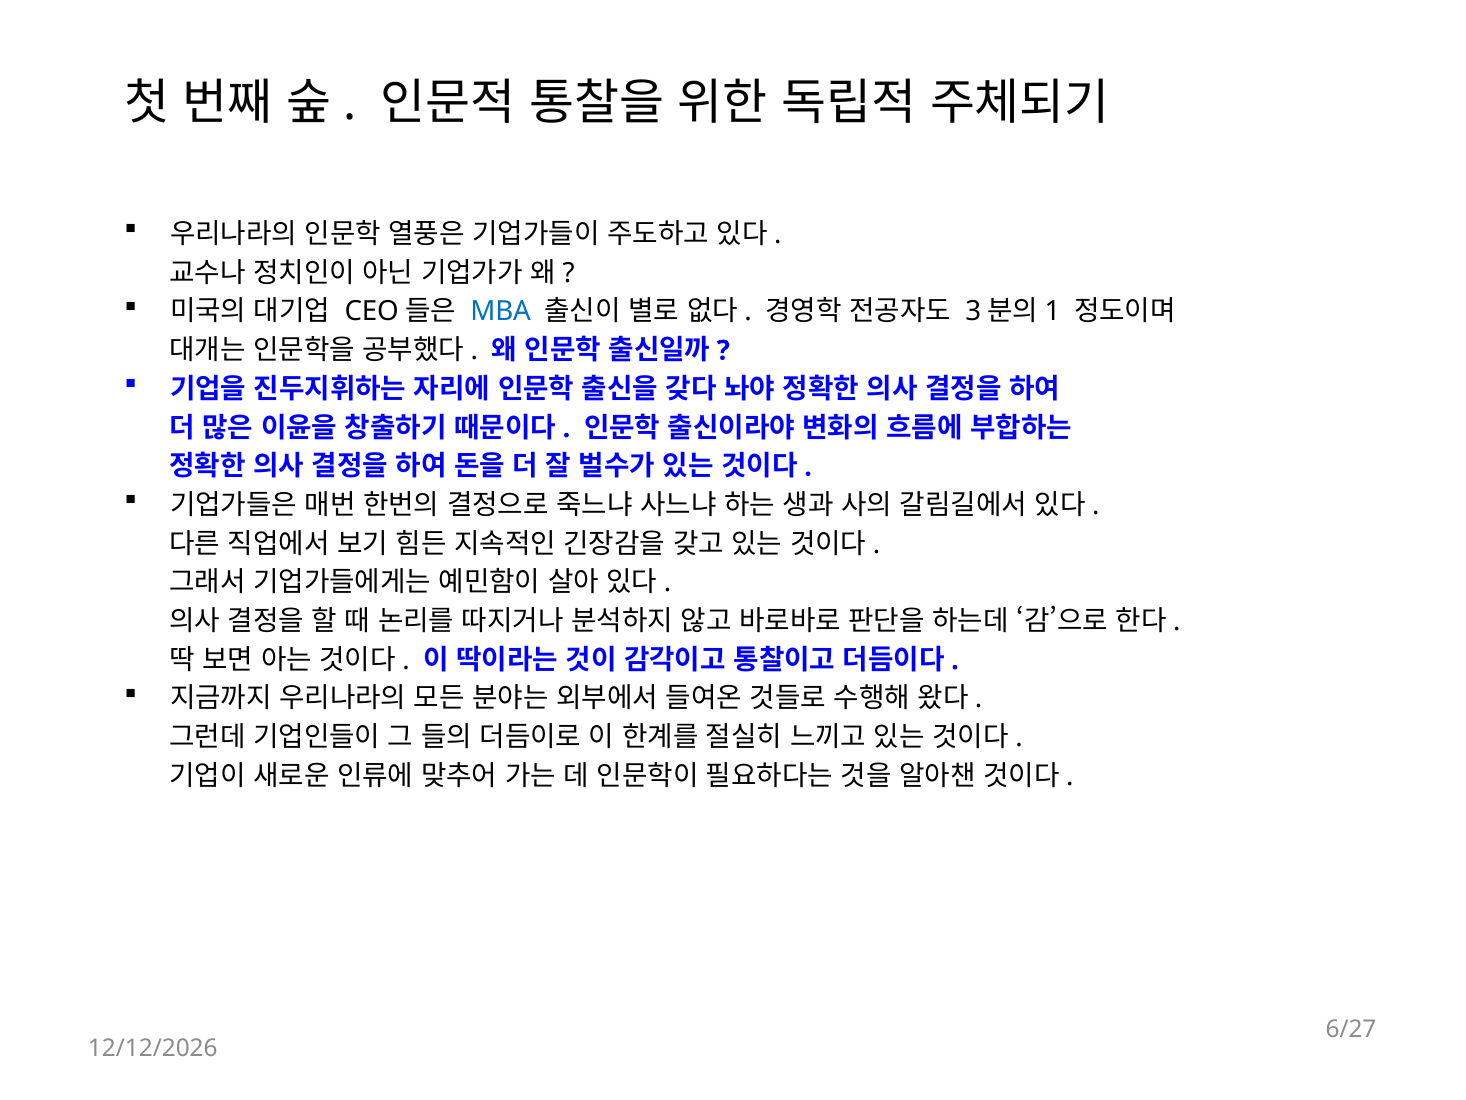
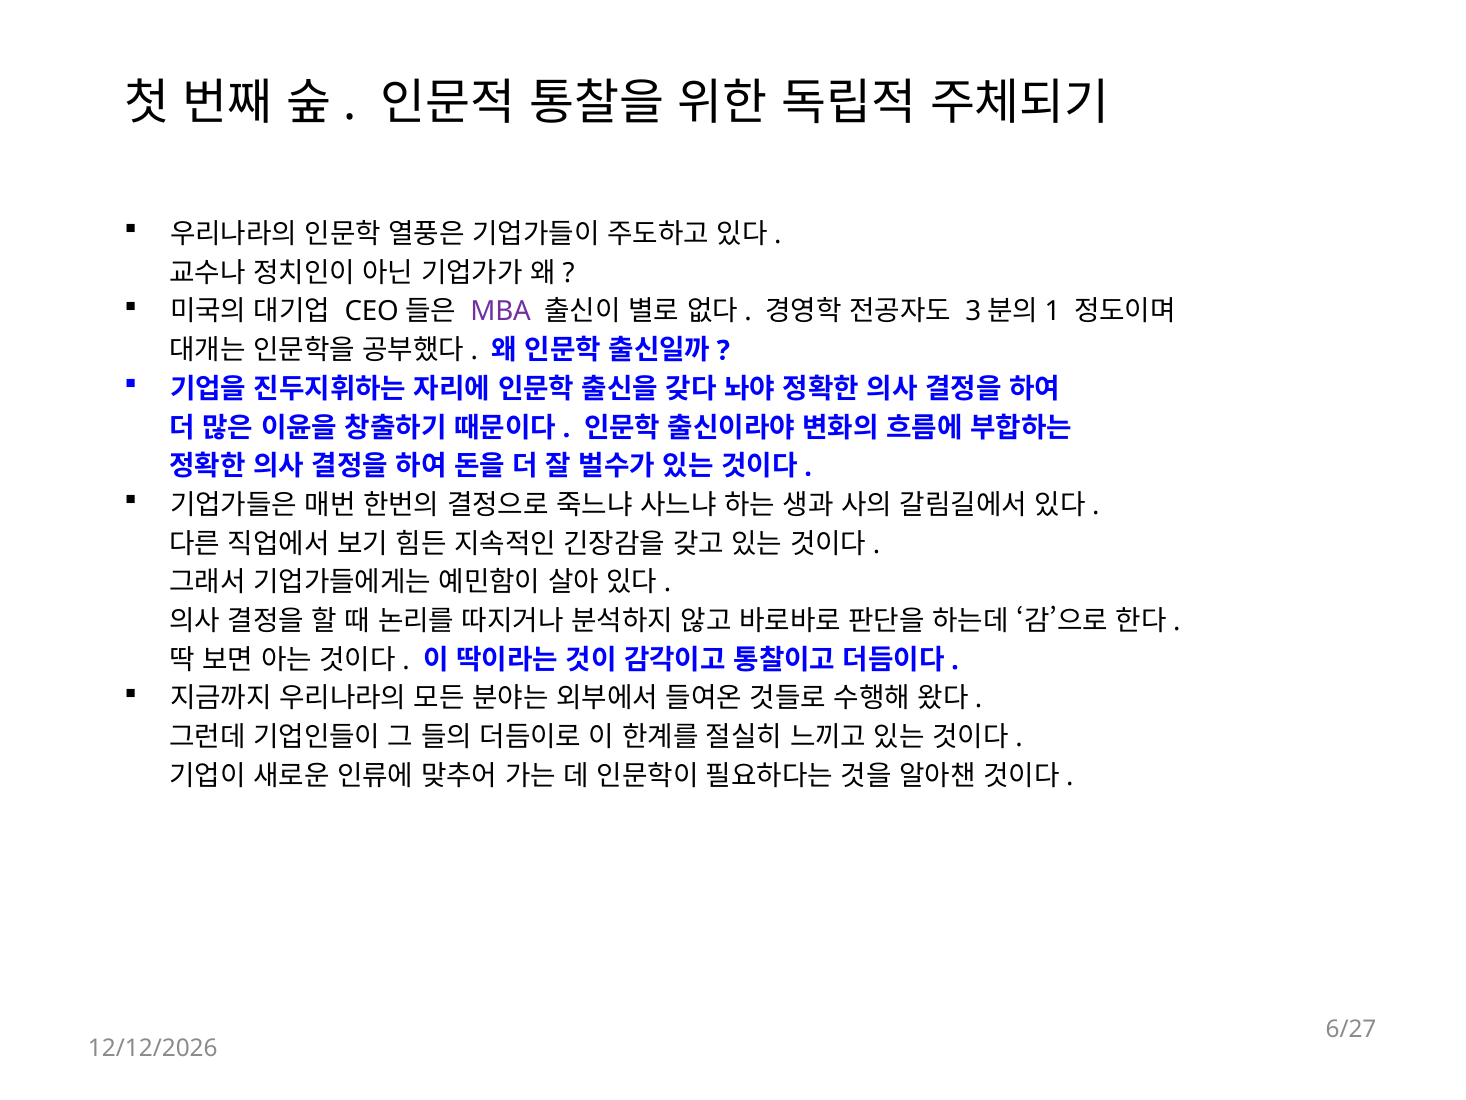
MBA colour: blue -> purple
